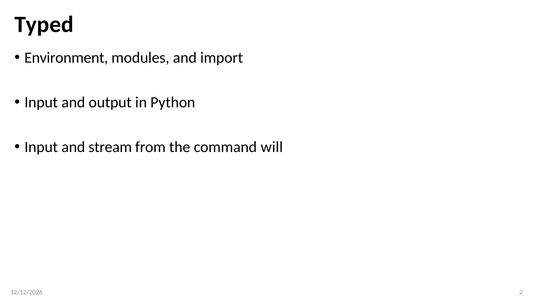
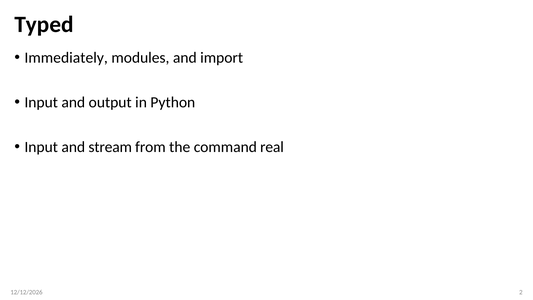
Environment: Environment -> Immediately
will: will -> real
